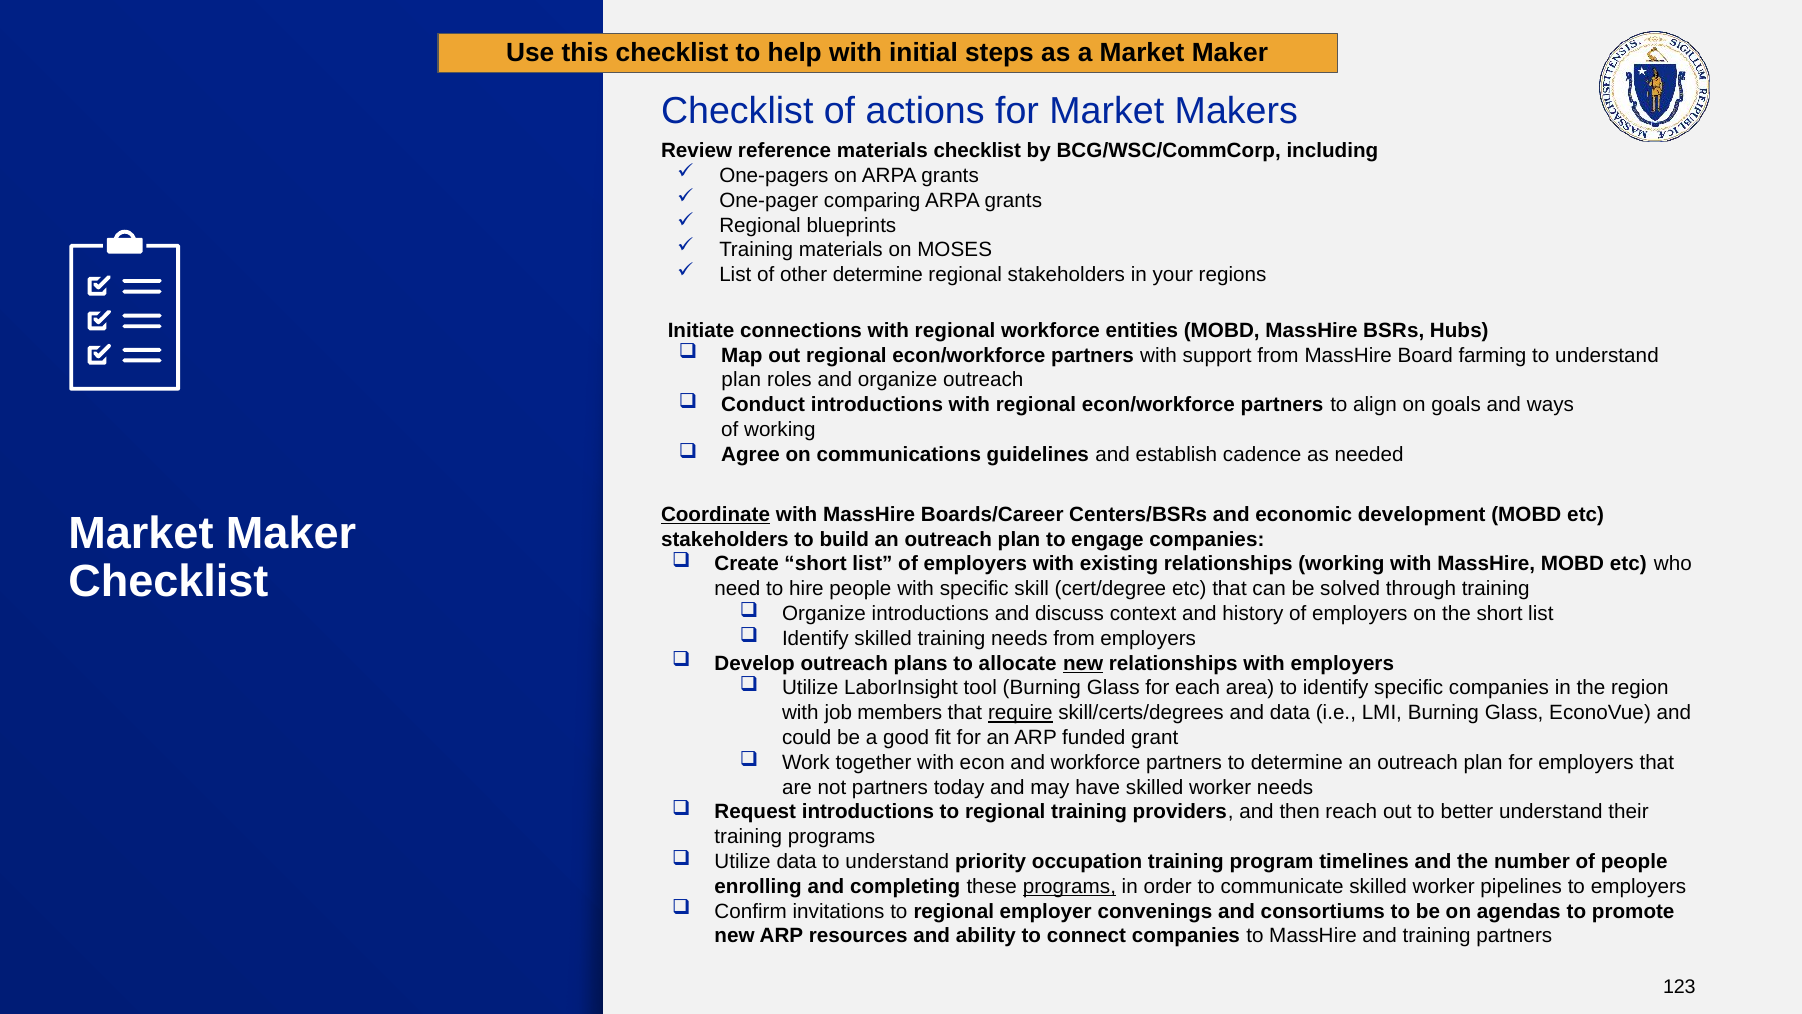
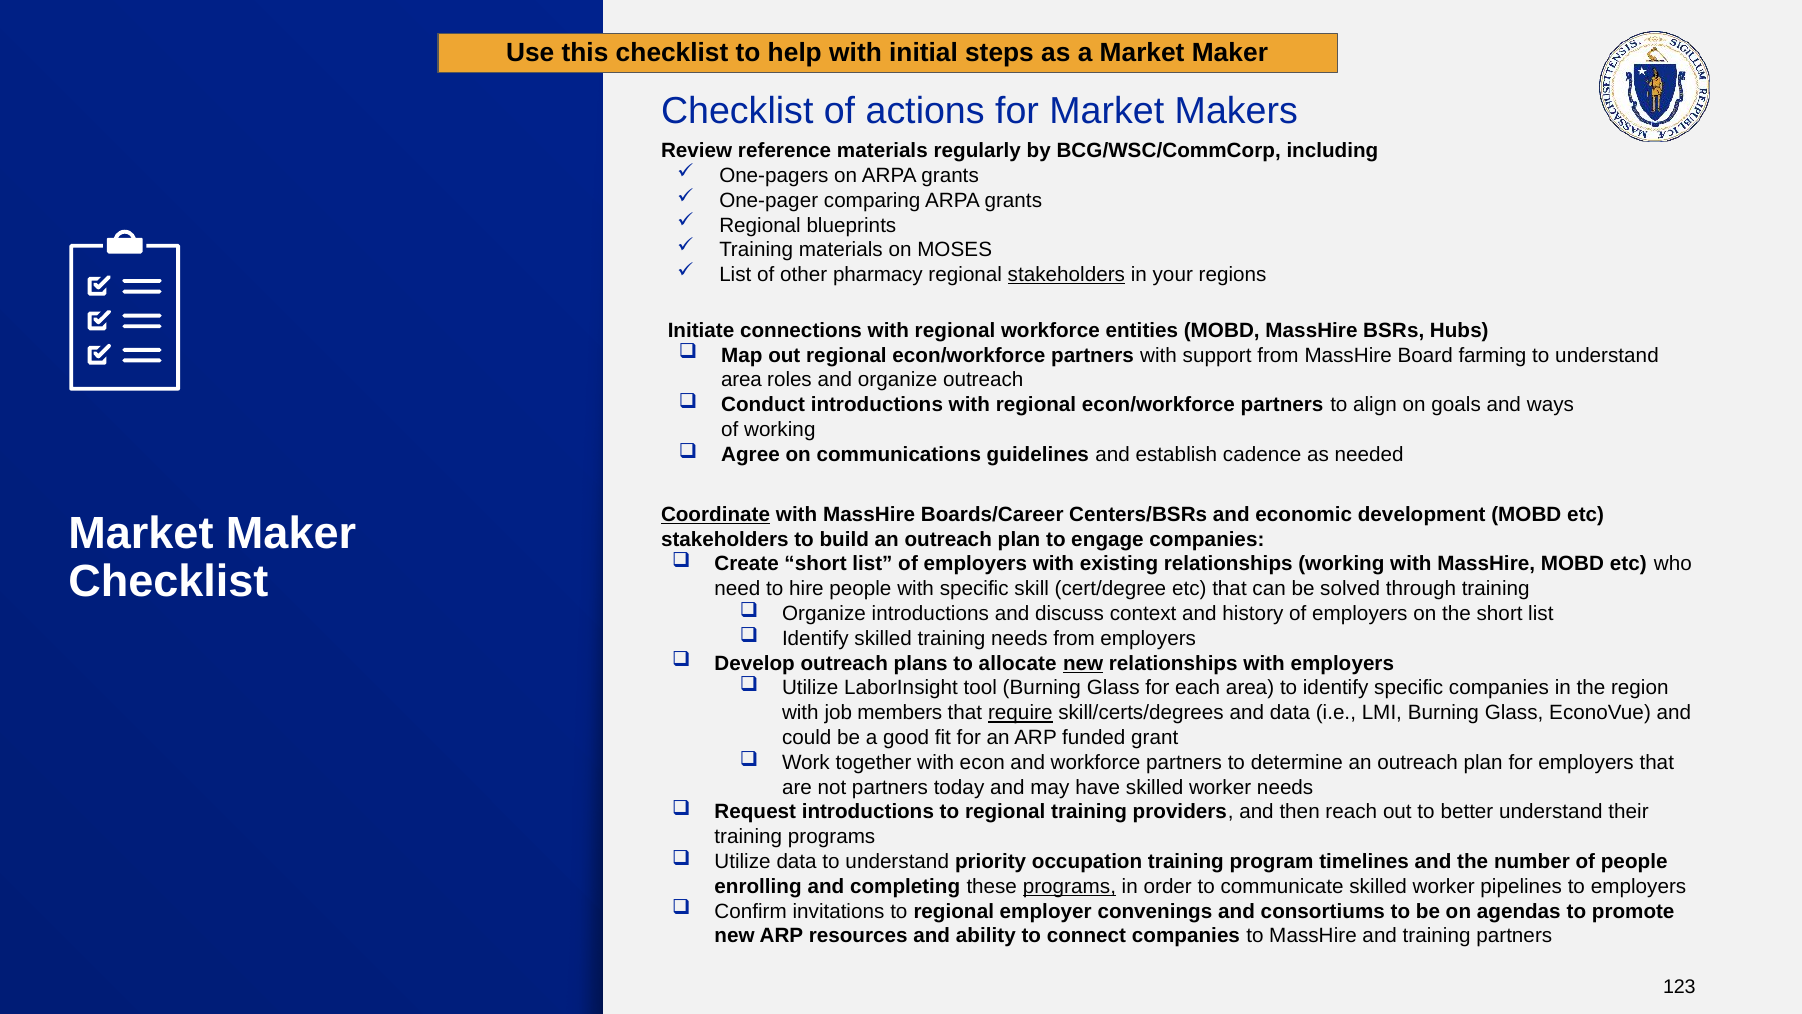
materials checklist: checklist -> regularly
other determine: determine -> pharmacy
stakeholders at (1066, 275) underline: none -> present
plan at (741, 380): plan -> area
